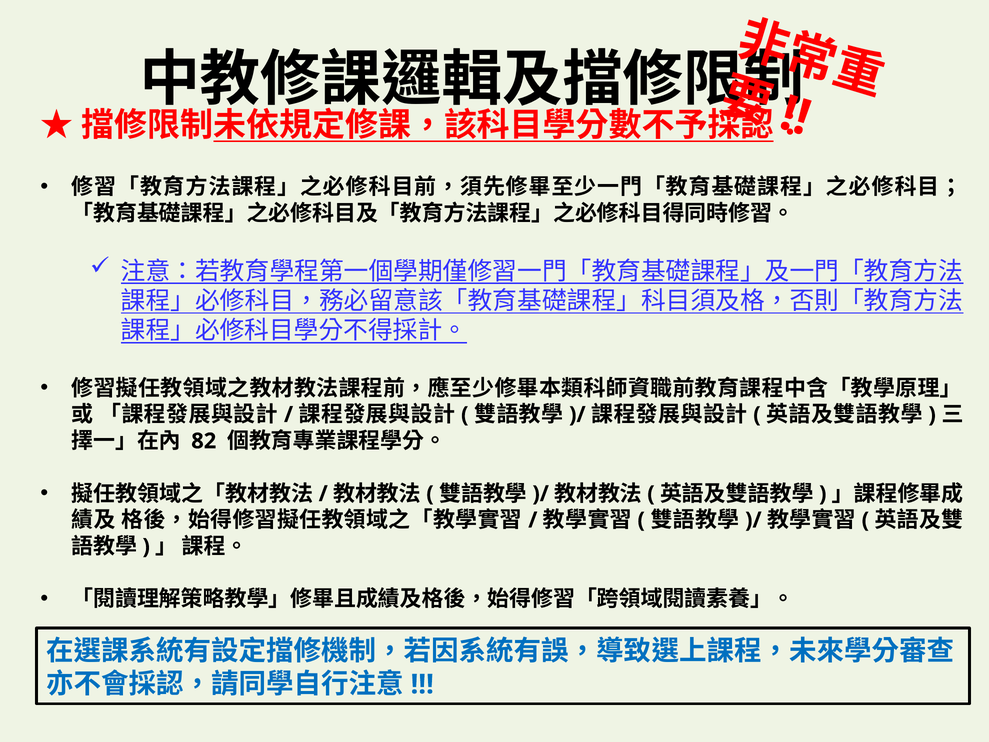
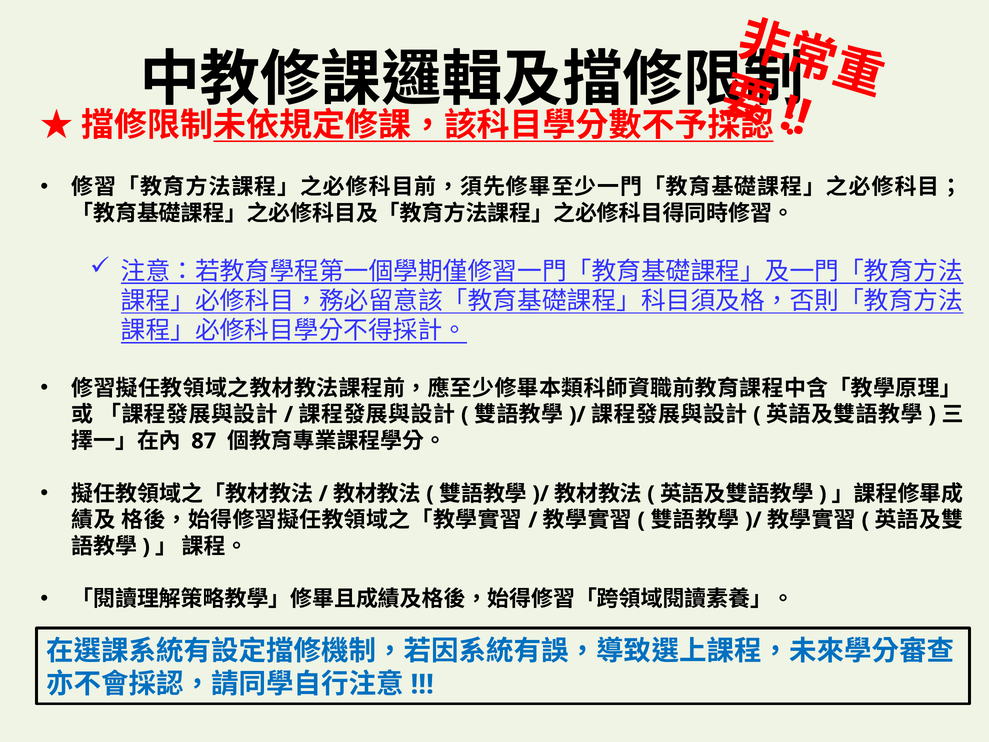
82: 82 -> 87
